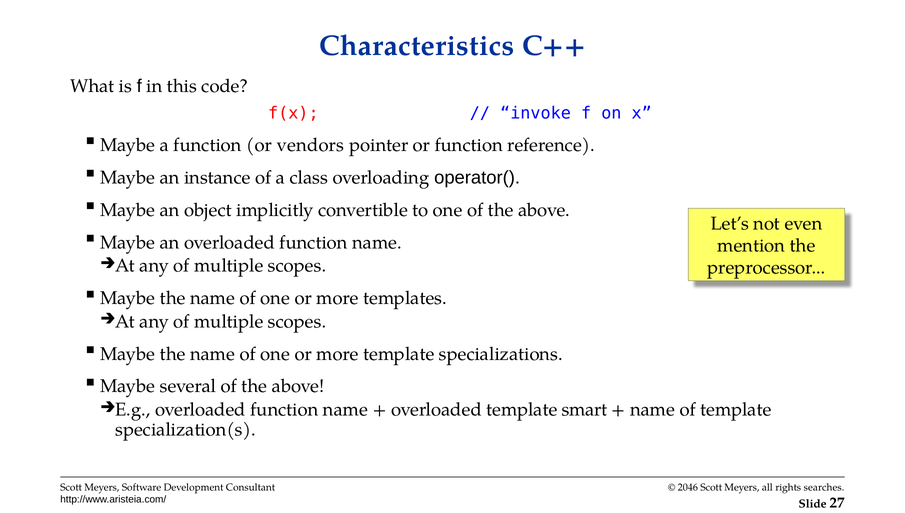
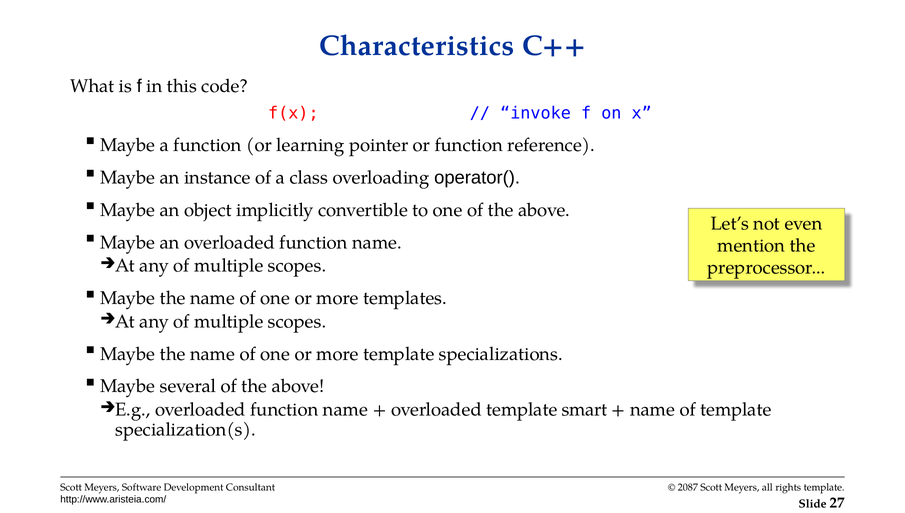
vendors: vendors -> learning
2046: 2046 -> 2087
rights searches: searches -> template
